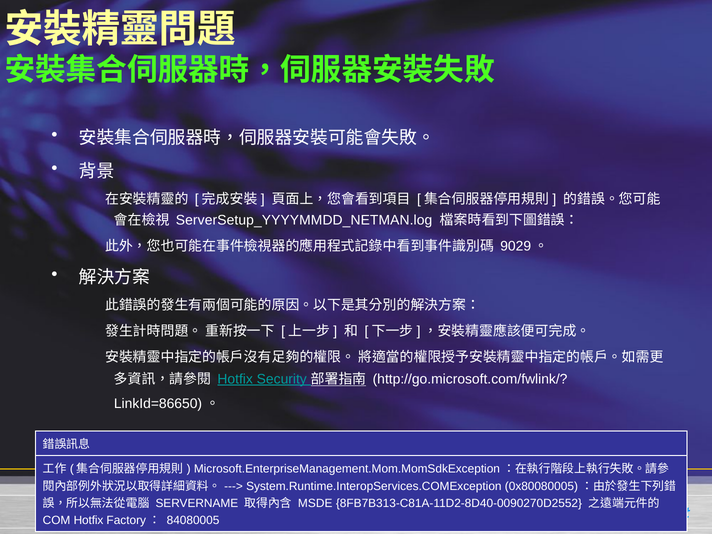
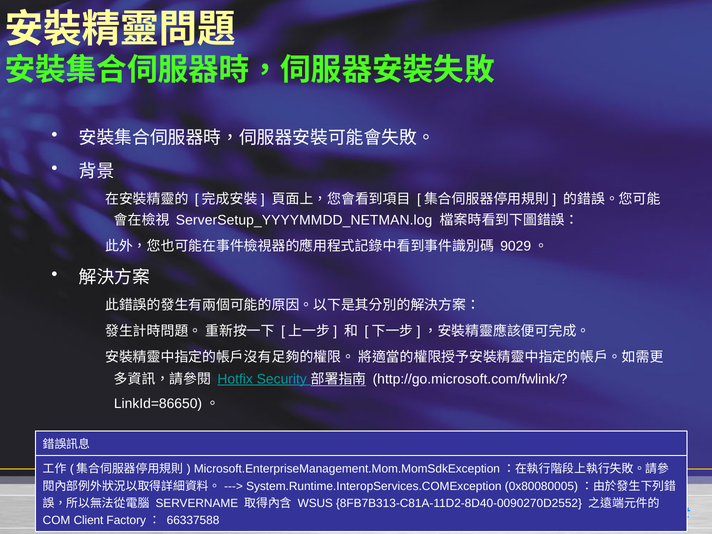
MSDE: MSDE -> WSUS
COM Hotfix: Hotfix -> Client
84080005: 84080005 -> 66337588
